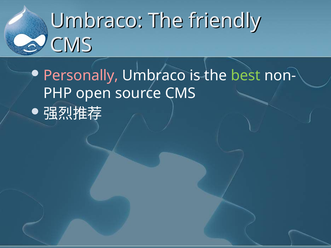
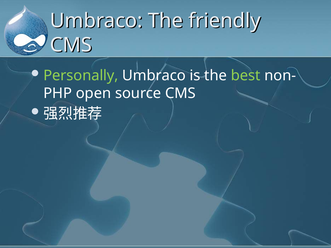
Personally colour: pink -> light green
